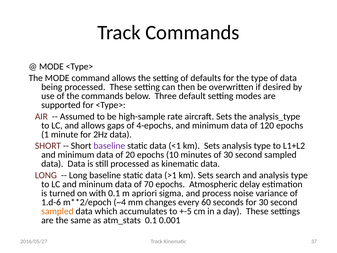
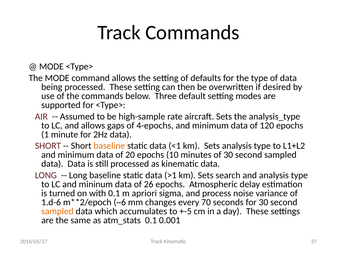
baseline at (109, 146) colour: purple -> orange
70: 70 -> 26
~4: ~4 -> ~6
60: 60 -> 70
